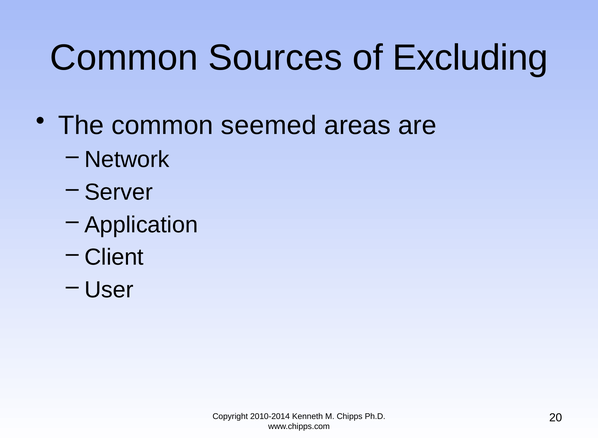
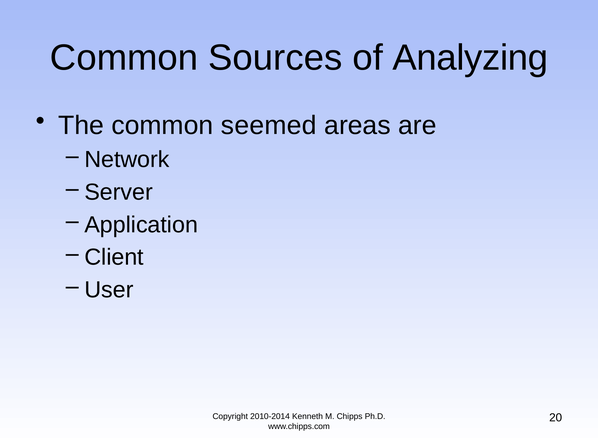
Excluding: Excluding -> Analyzing
